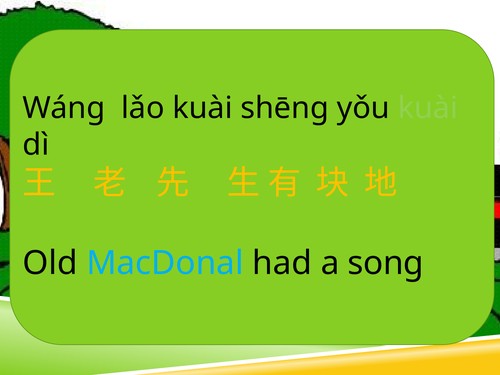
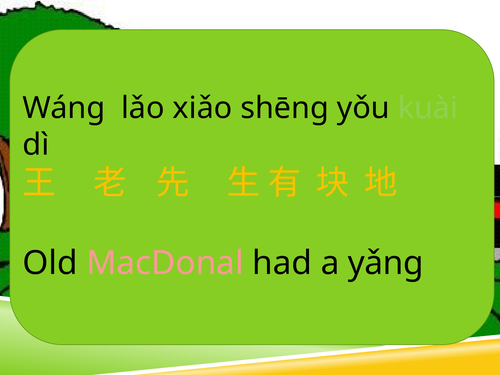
lǎo kuài: kuài -> xiǎo
MacDonal colour: light blue -> pink
song: song -> yǎng
